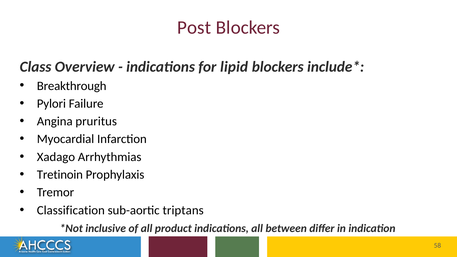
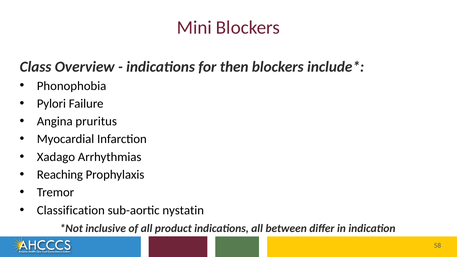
Post: Post -> Mini
lipid: lipid -> then
Breakthrough: Breakthrough -> Phonophobia
Tretinoin: Tretinoin -> Reaching
triptans: triptans -> nystatin
